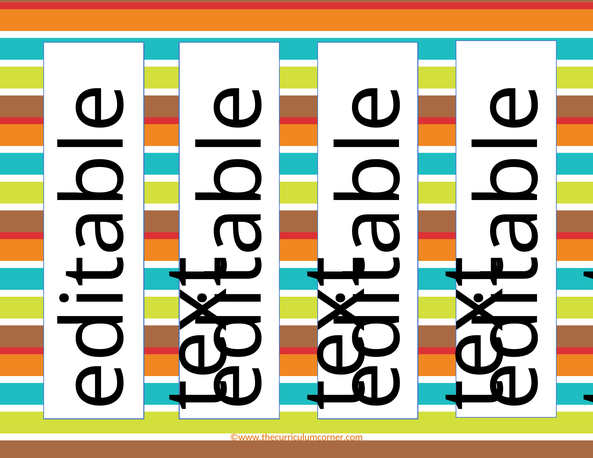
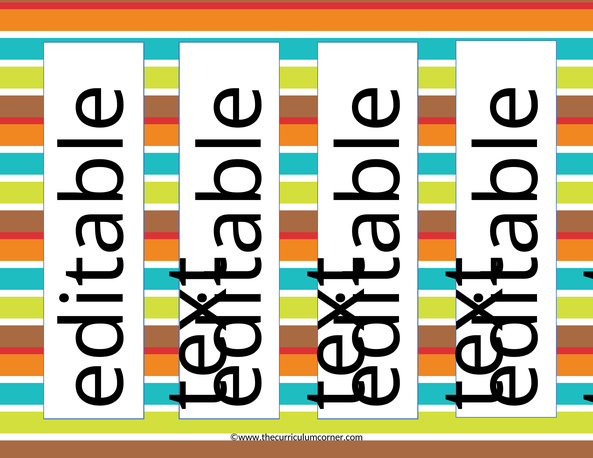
©www.thecurriculumcorner.com colour: orange -> black
